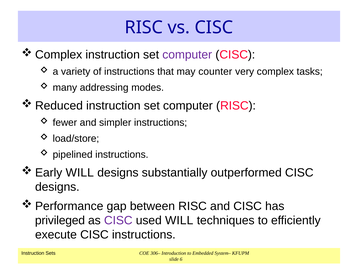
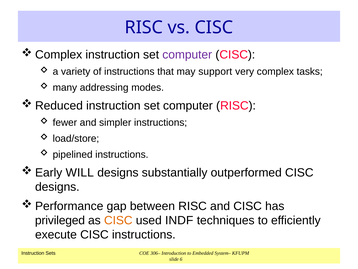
counter: counter -> support
CISC at (118, 220) colour: purple -> orange
used WILL: WILL -> INDF
